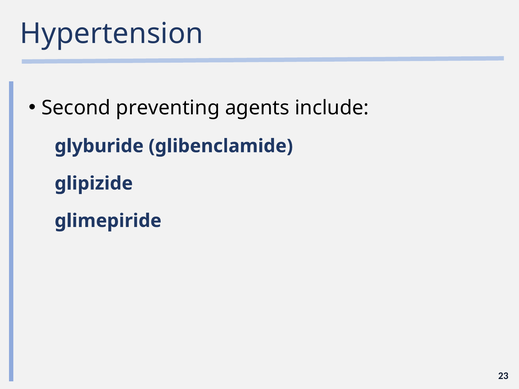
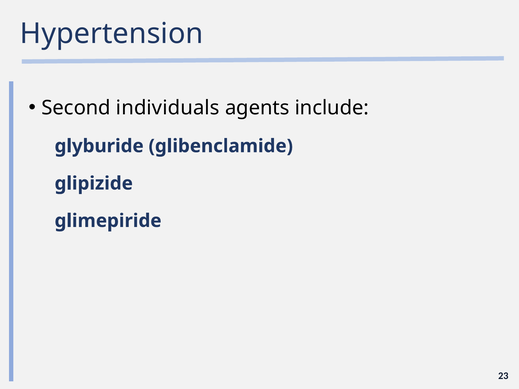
preventing: preventing -> individuals
